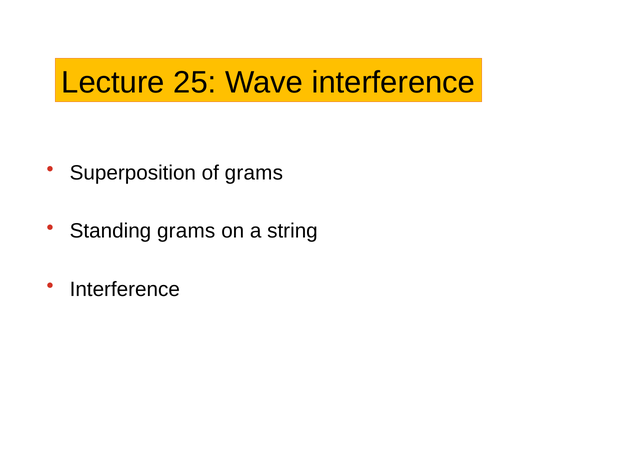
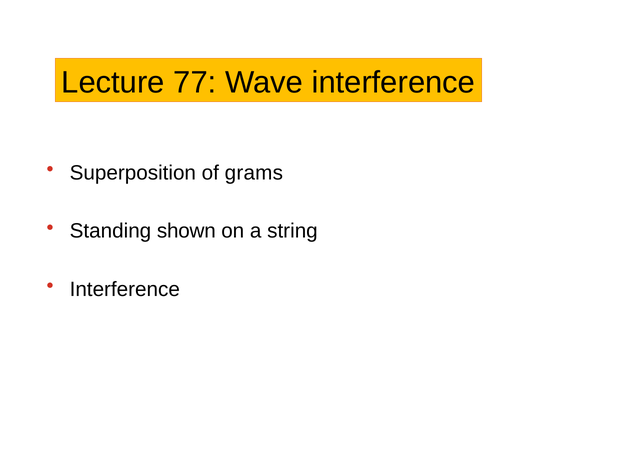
25: 25 -> 77
Standing grams: grams -> shown
